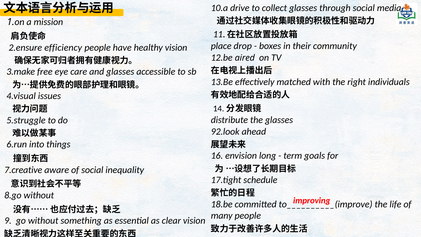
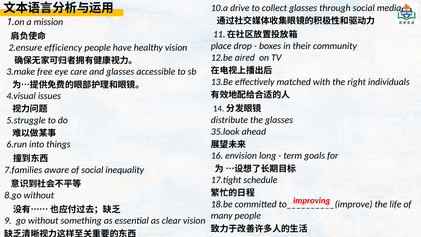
92.look: 92.look -> 35.look
7.creative: 7.creative -> 7.families
